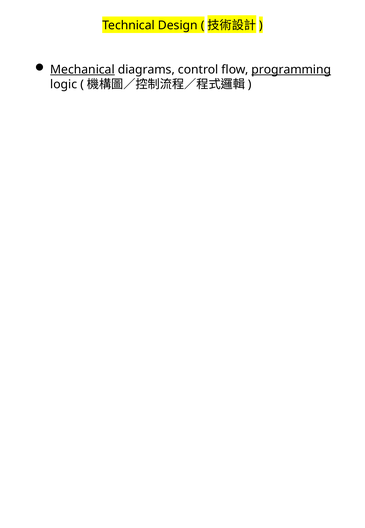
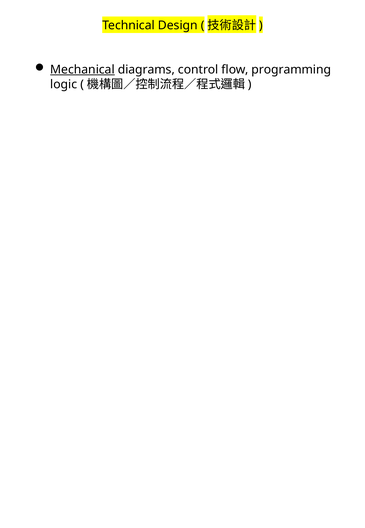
programming underline: present -> none
